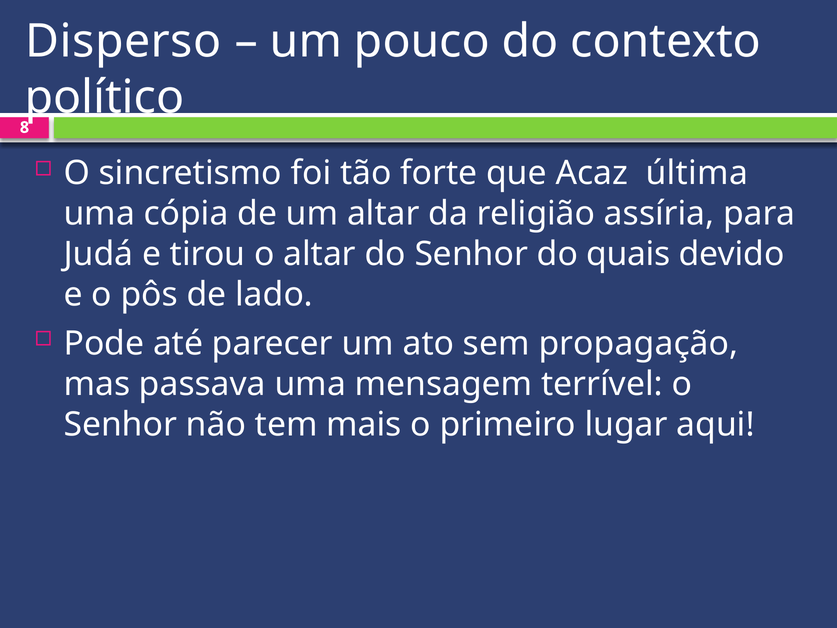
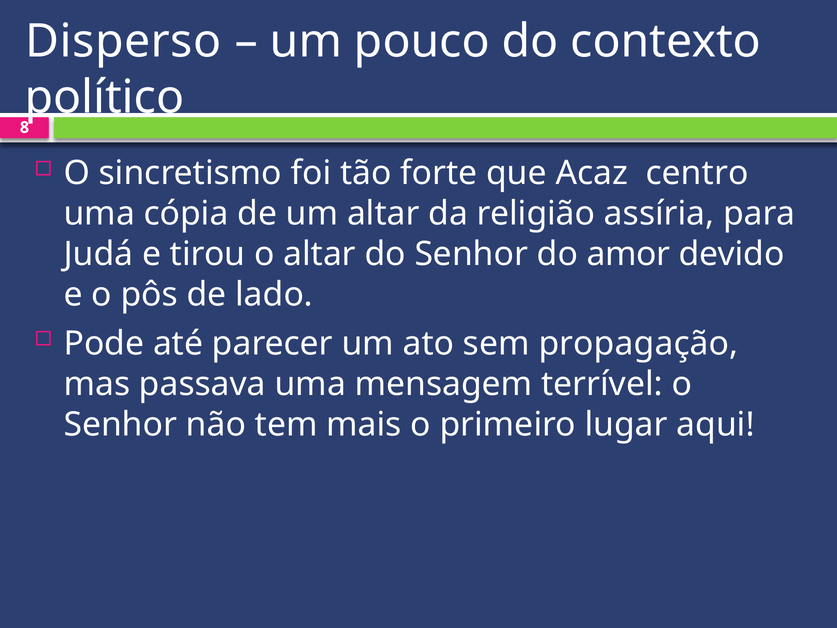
última: última -> centro
quais: quais -> amor
